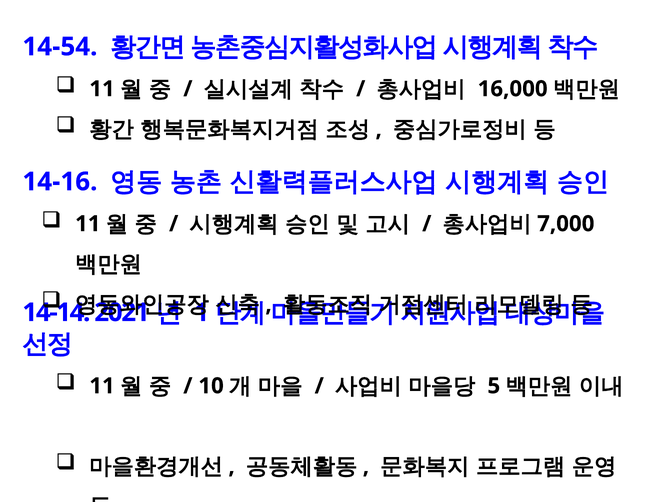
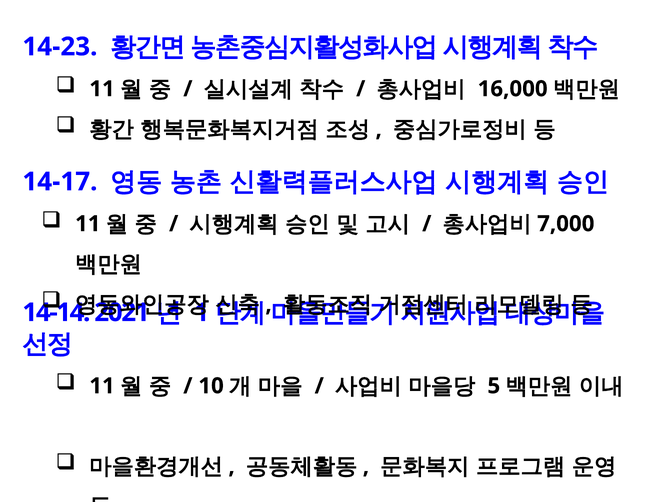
14-54: 14-54 -> 14-23
14-16: 14-16 -> 14-17
